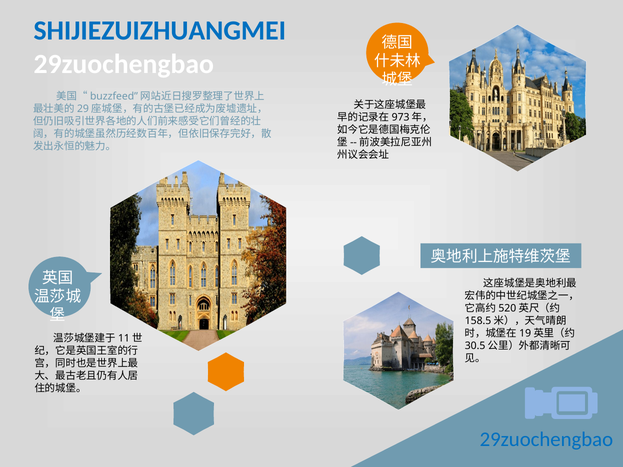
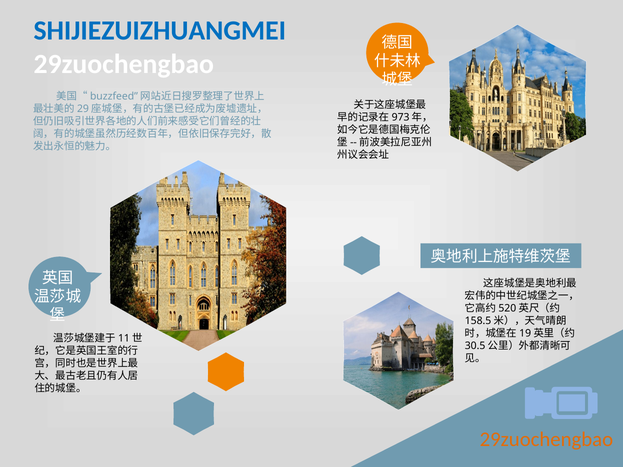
29zuochengbao at (546, 440) colour: blue -> orange
